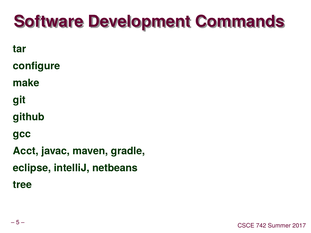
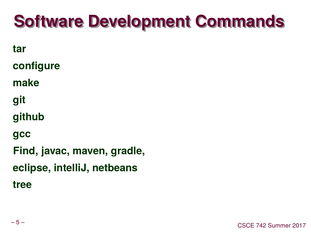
Acct: Acct -> Find
